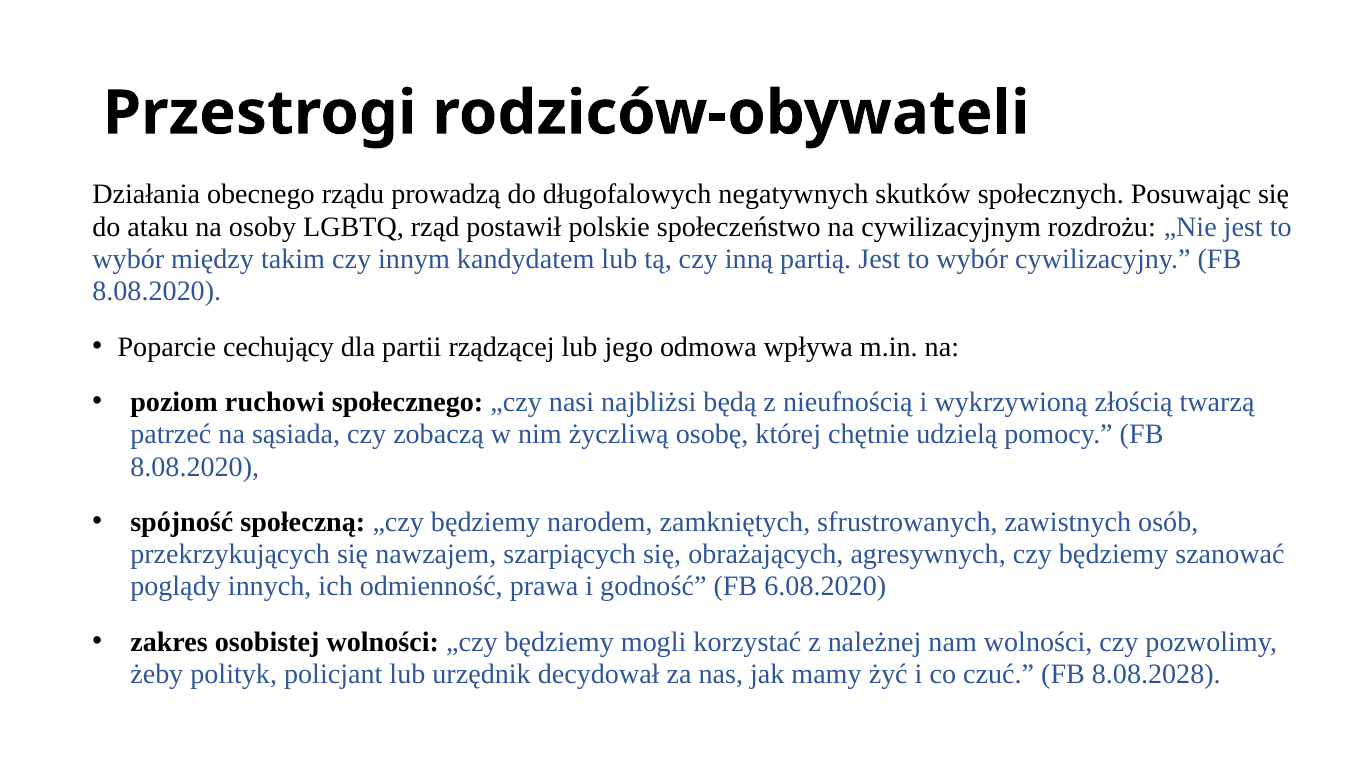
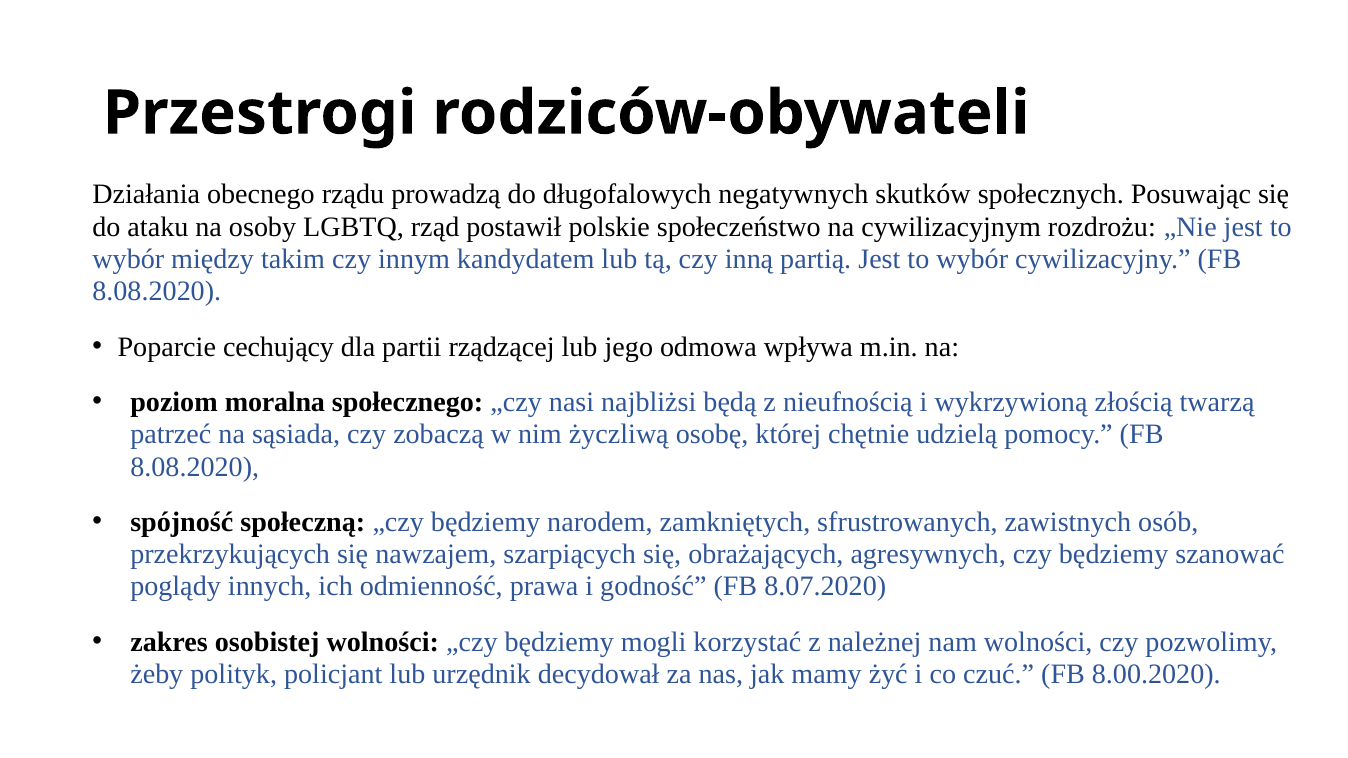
ruchowi: ruchowi -> moralna
6.08.2020: 6.08.2020 -> 8.07.2020
8.08.2028: 8.08.2028 -> 8.00.2020
